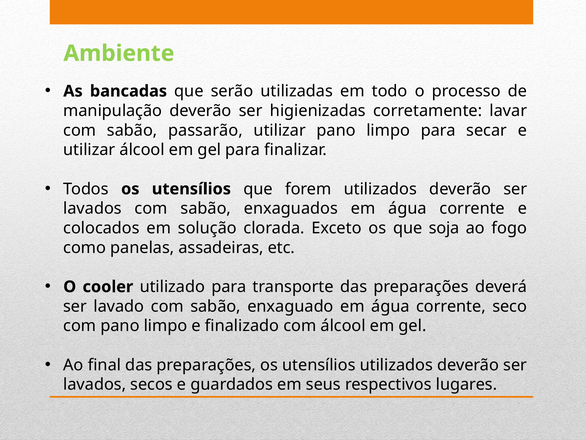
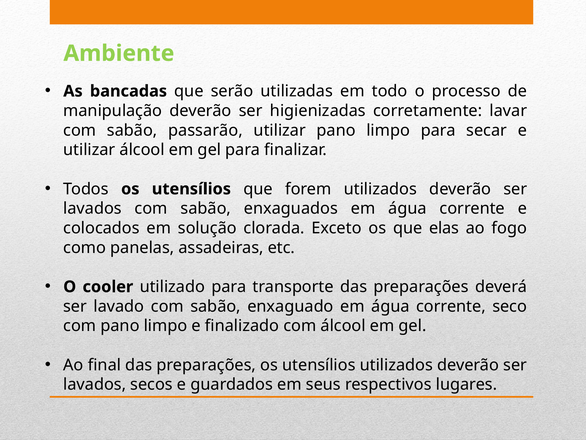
soja: soja -> elas
